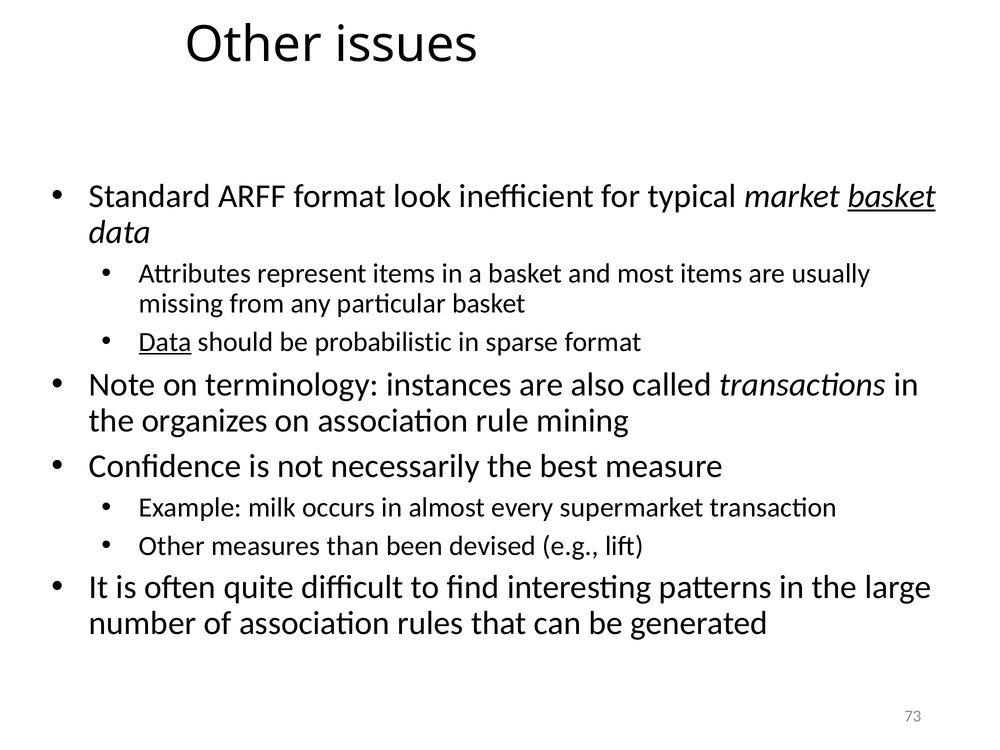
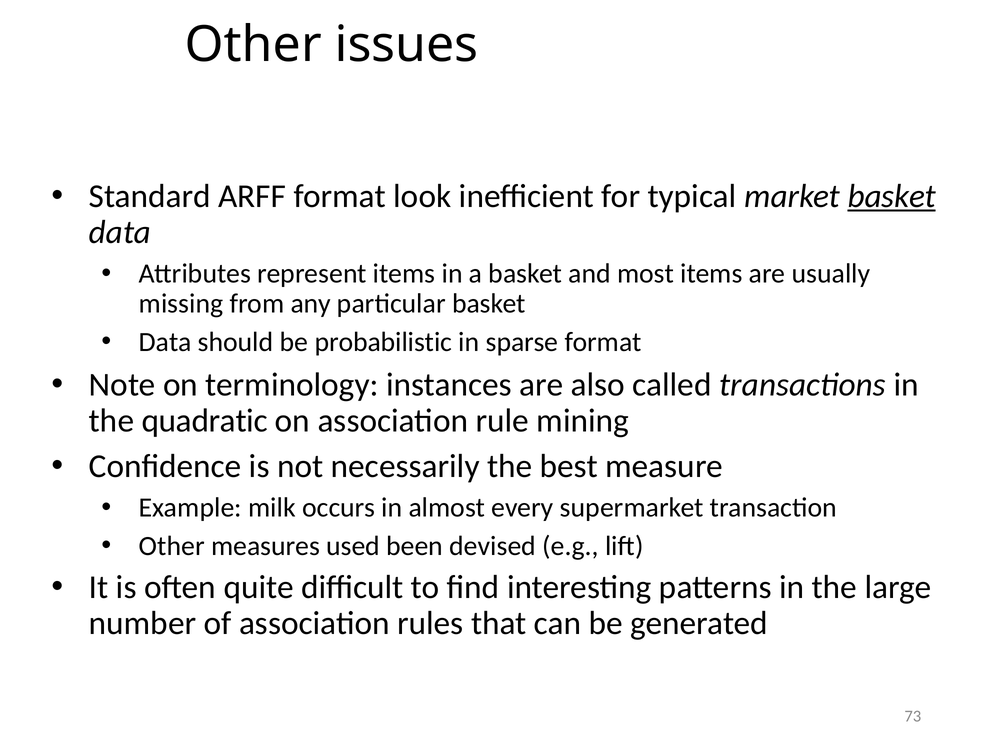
Data at (165, 342) underline: present -> none
organizes: organizes -> quadratic
than: than -> used
